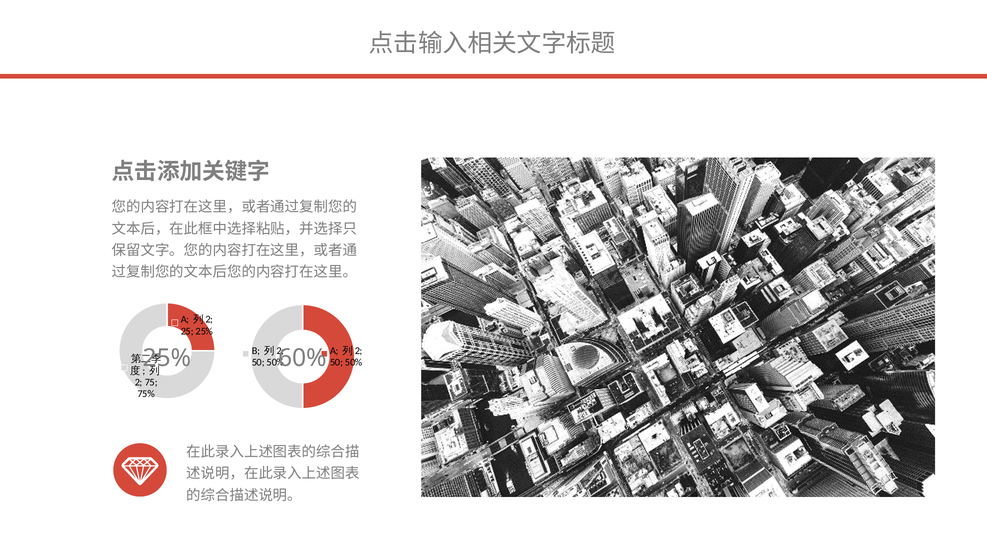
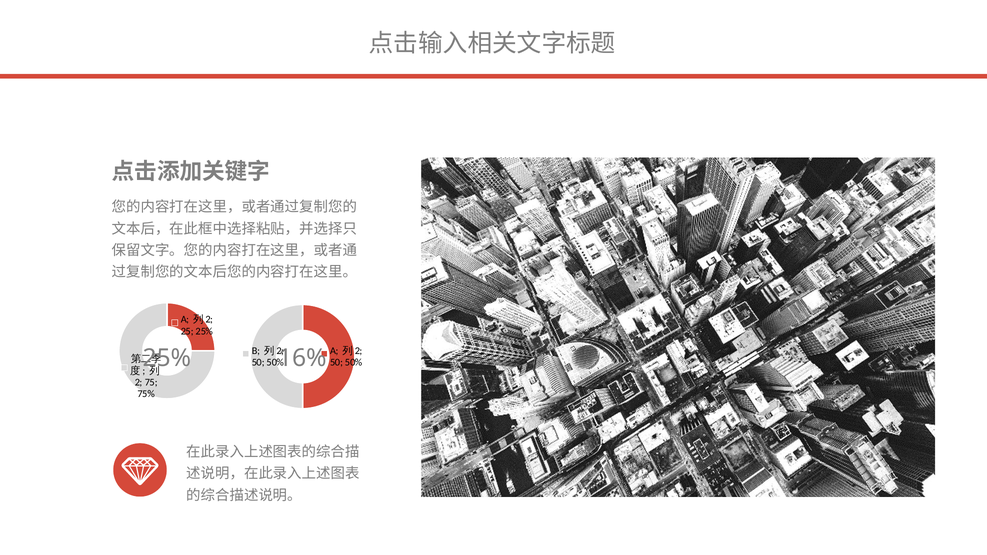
60%: 60% -> 16%
